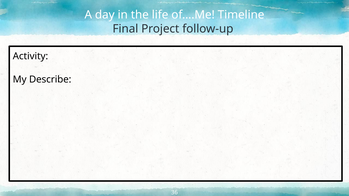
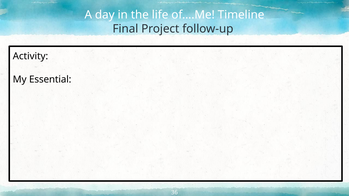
Describe: Describe -> Essential
